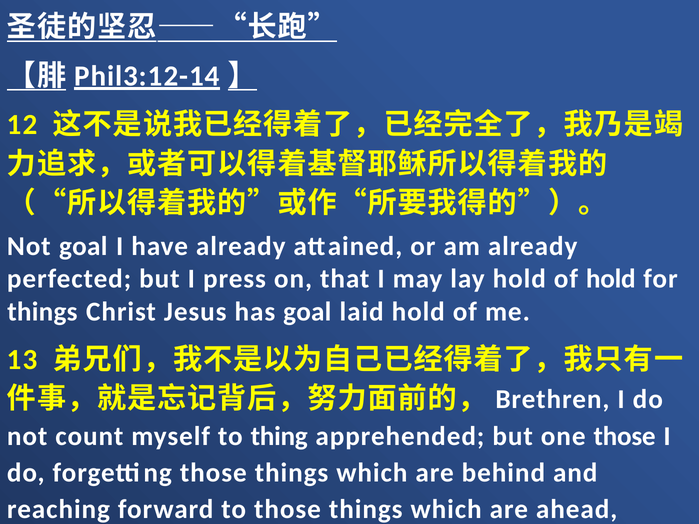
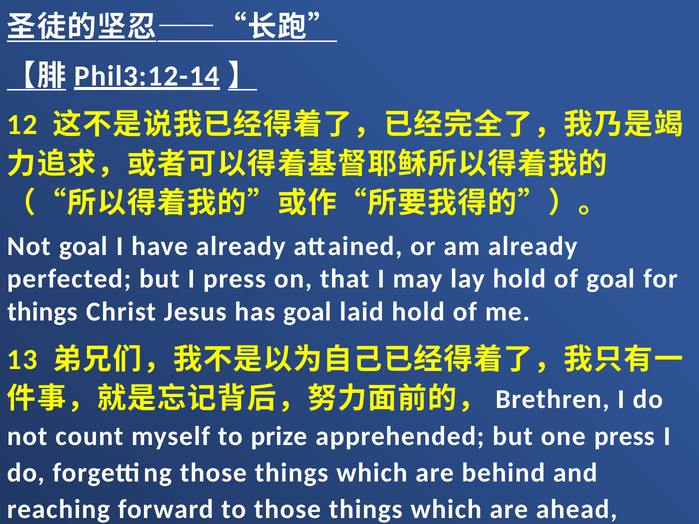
of hold: hold -> goal
thing: thing -> prize
one those: those -> press
